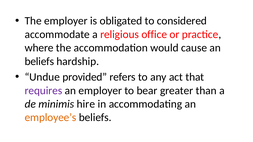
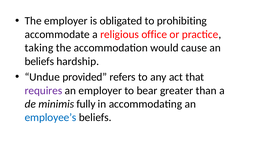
considered: considered -> prohibiting
where: where -> taking
hire: hire -> fully
employee’s colour: orange -> blue
